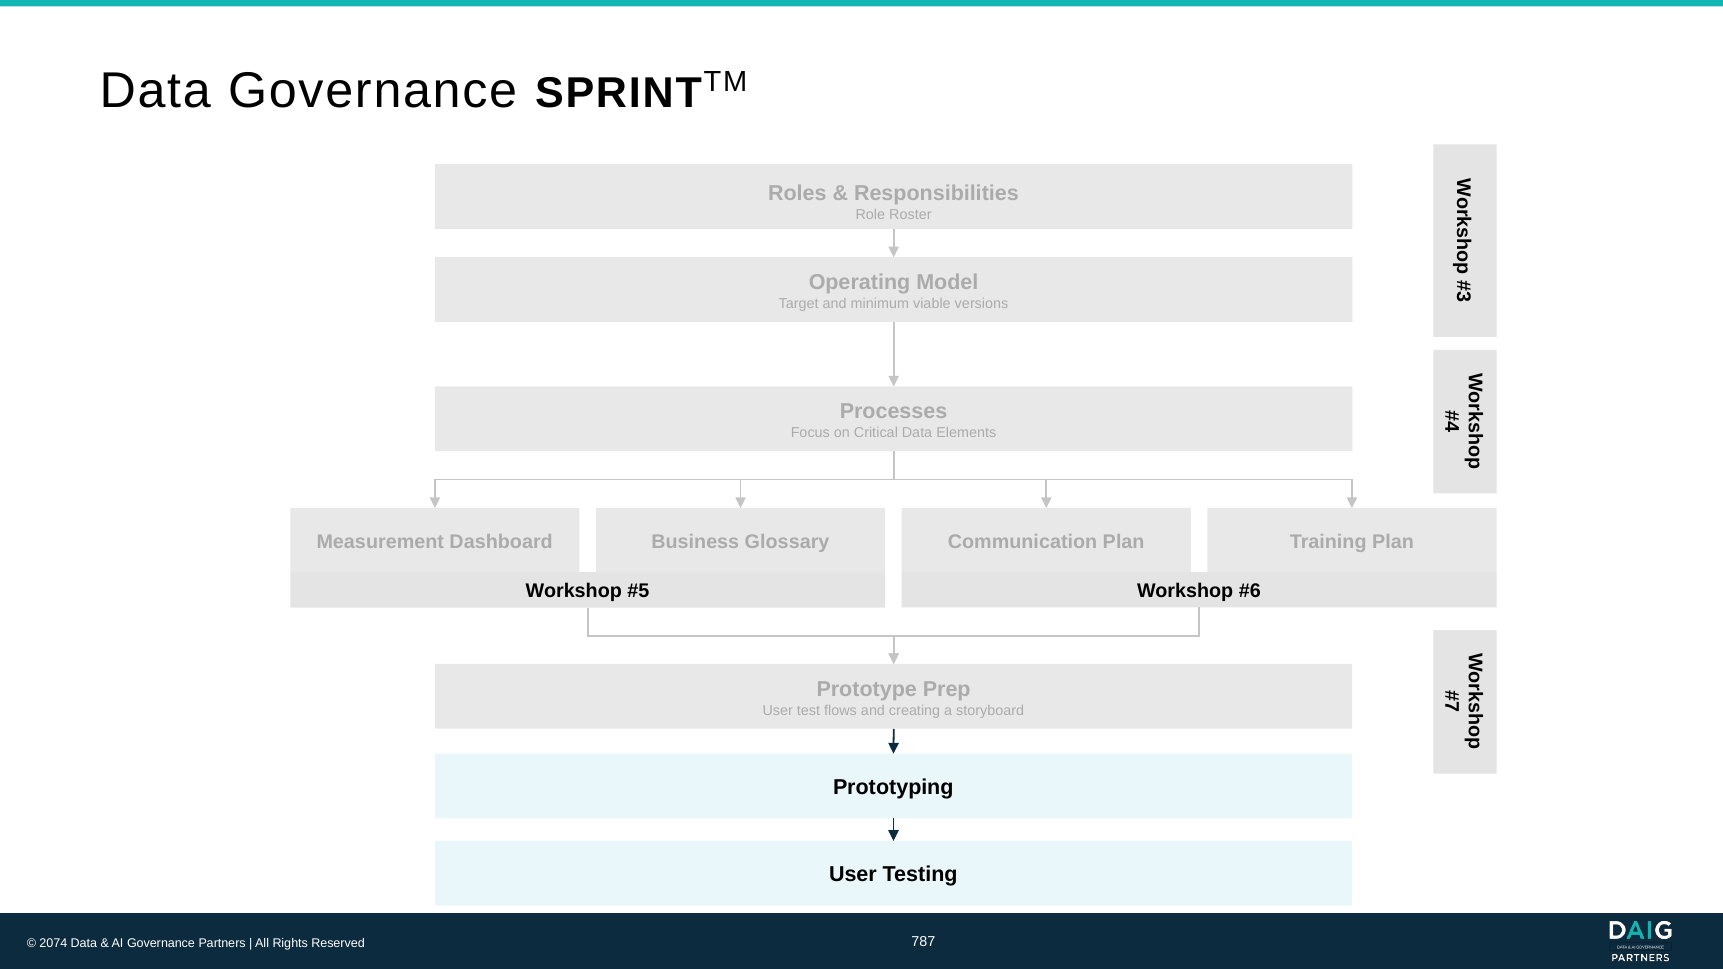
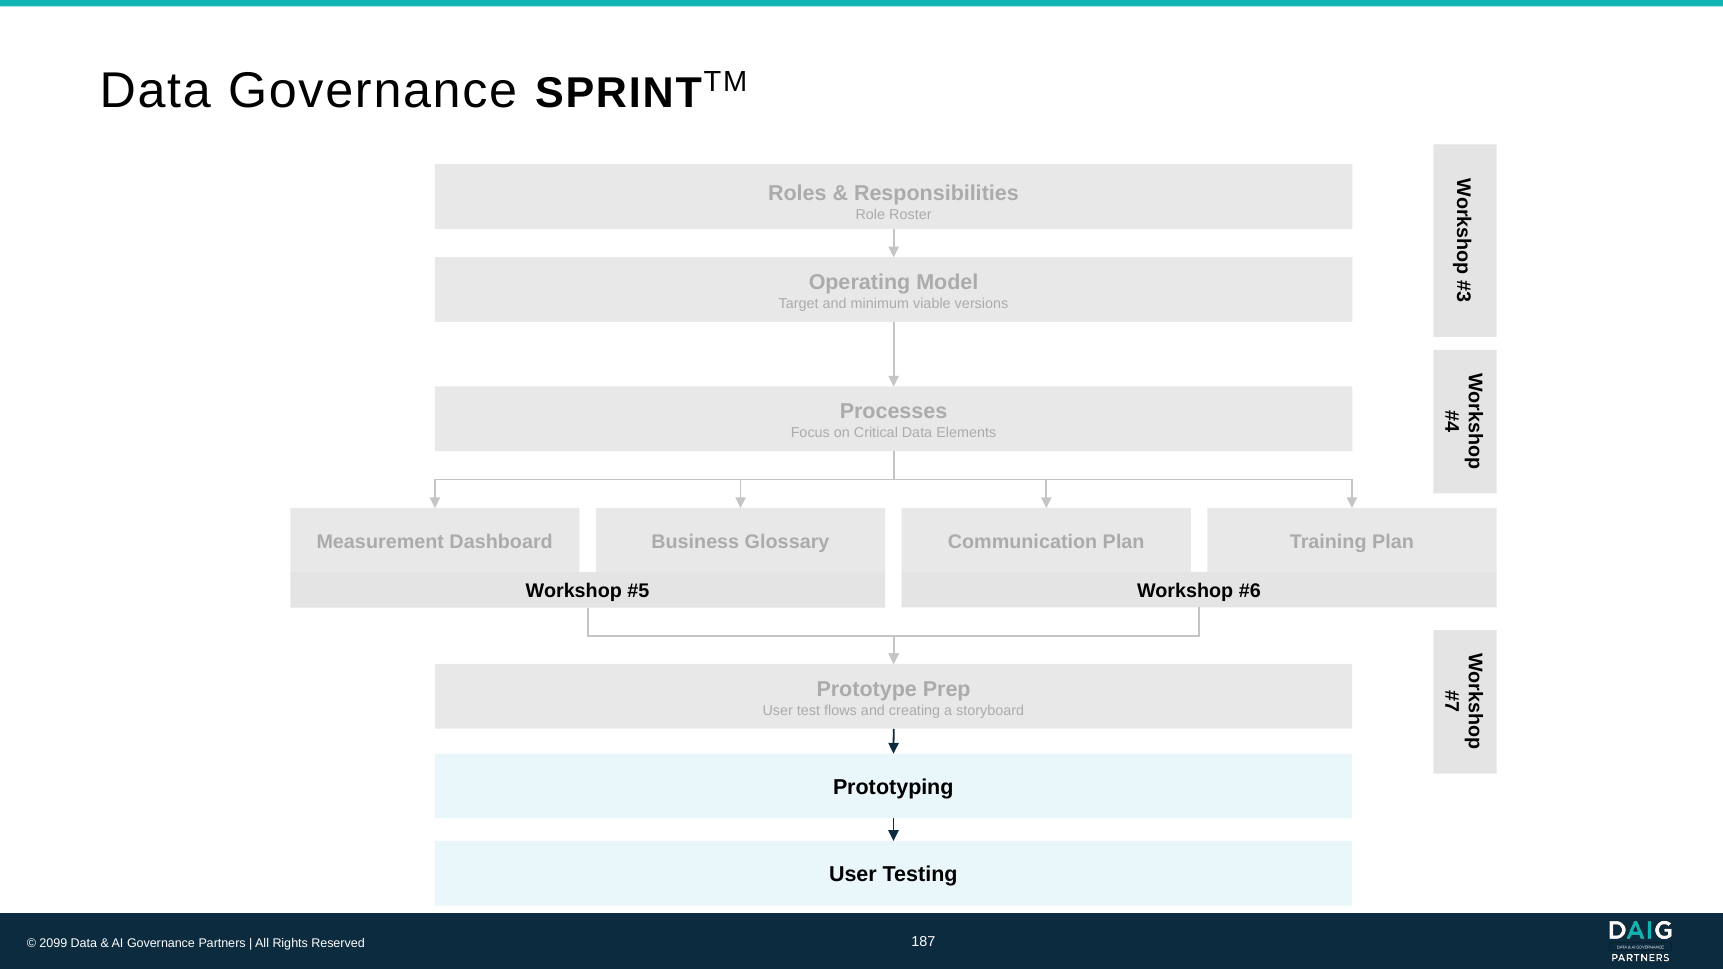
2074: 2074 -> 2099
787: 787 -> 187
